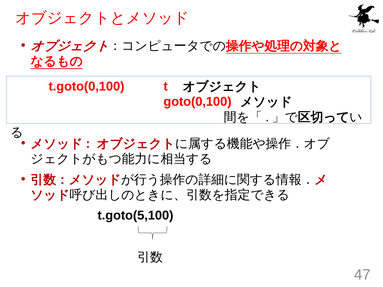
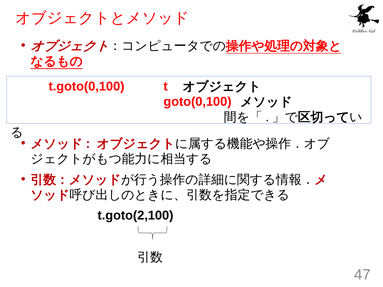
t.goto(5,100: t.goto(5,100 -> t.goto(2,100
